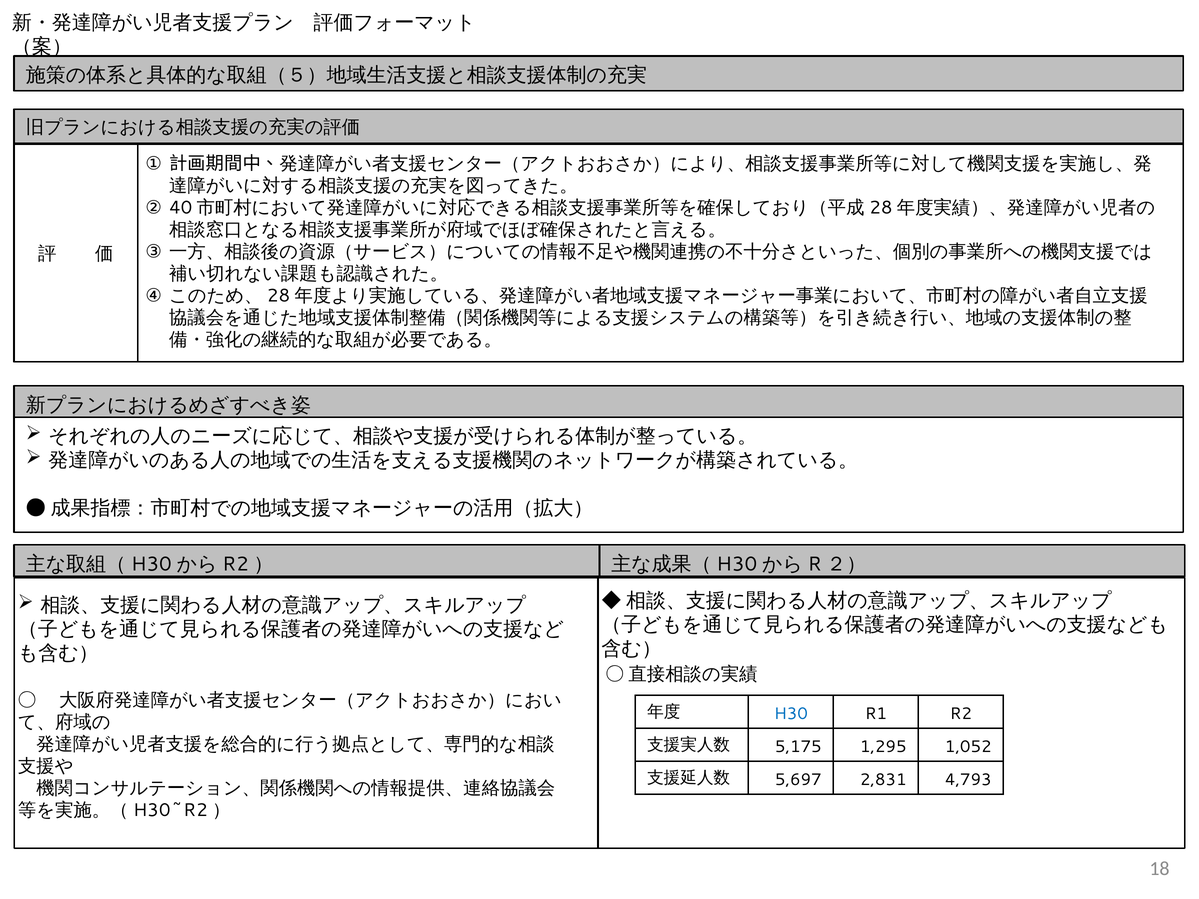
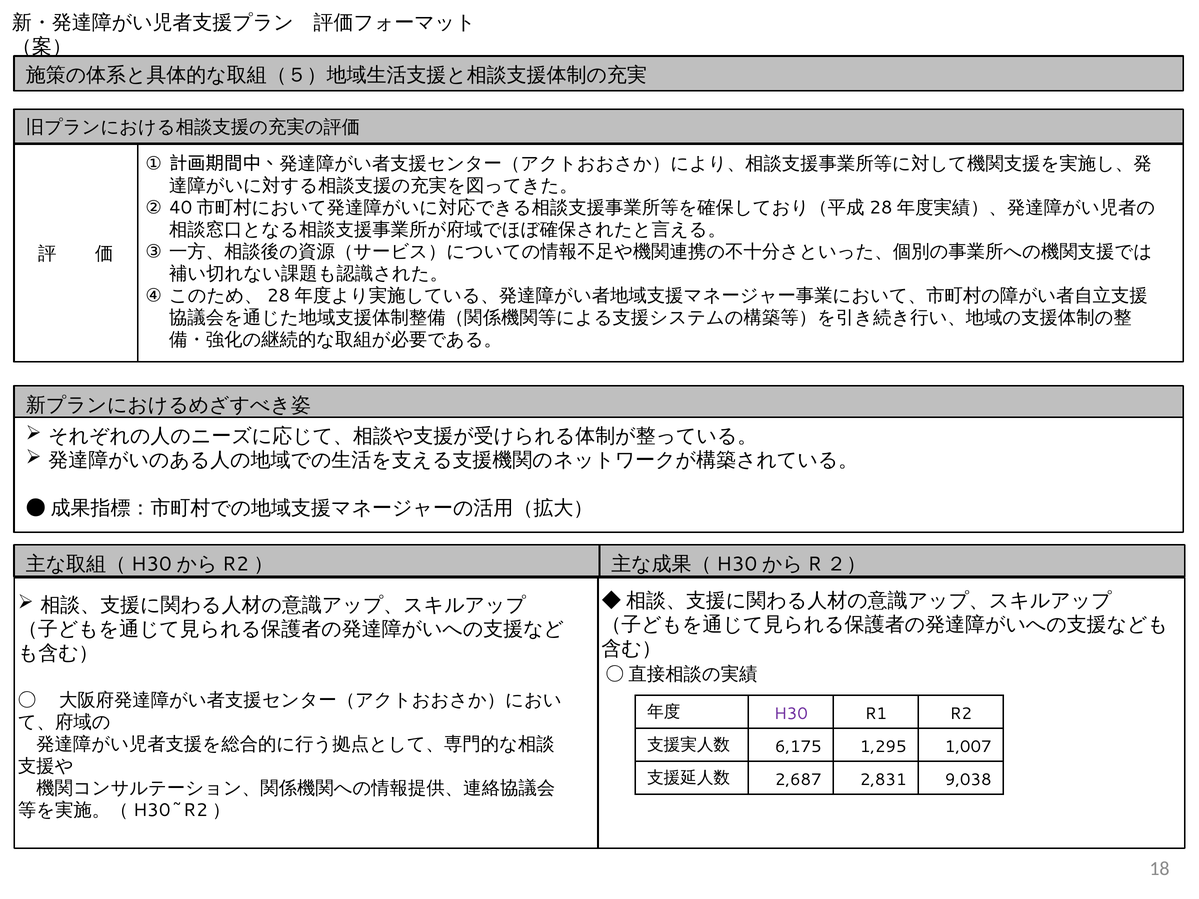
H30 colour: blue -> purple
5,175: 5,175 -> 6,175
1,052: 1,052 -> 1,007
5,697: 5,697 -> 2,687
4,793: 4,793 -> 9,038
